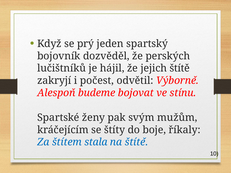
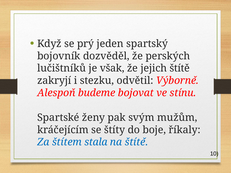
hájil: hájil -> však
počest: počest -> stezku
